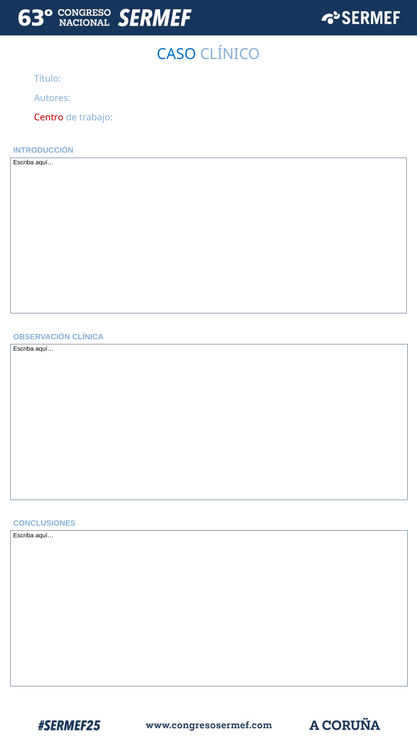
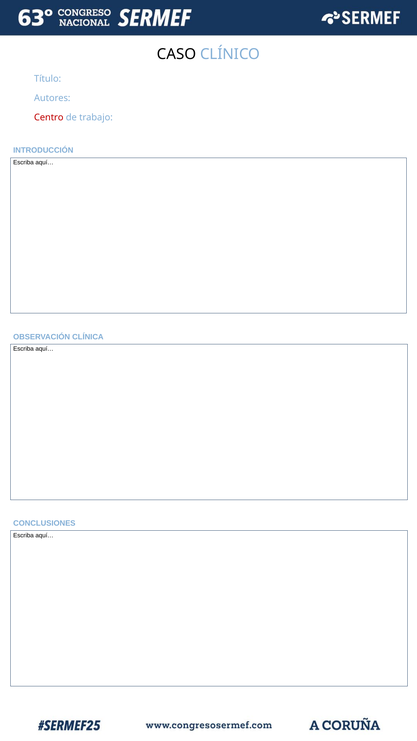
CASO colour: blue -> black
